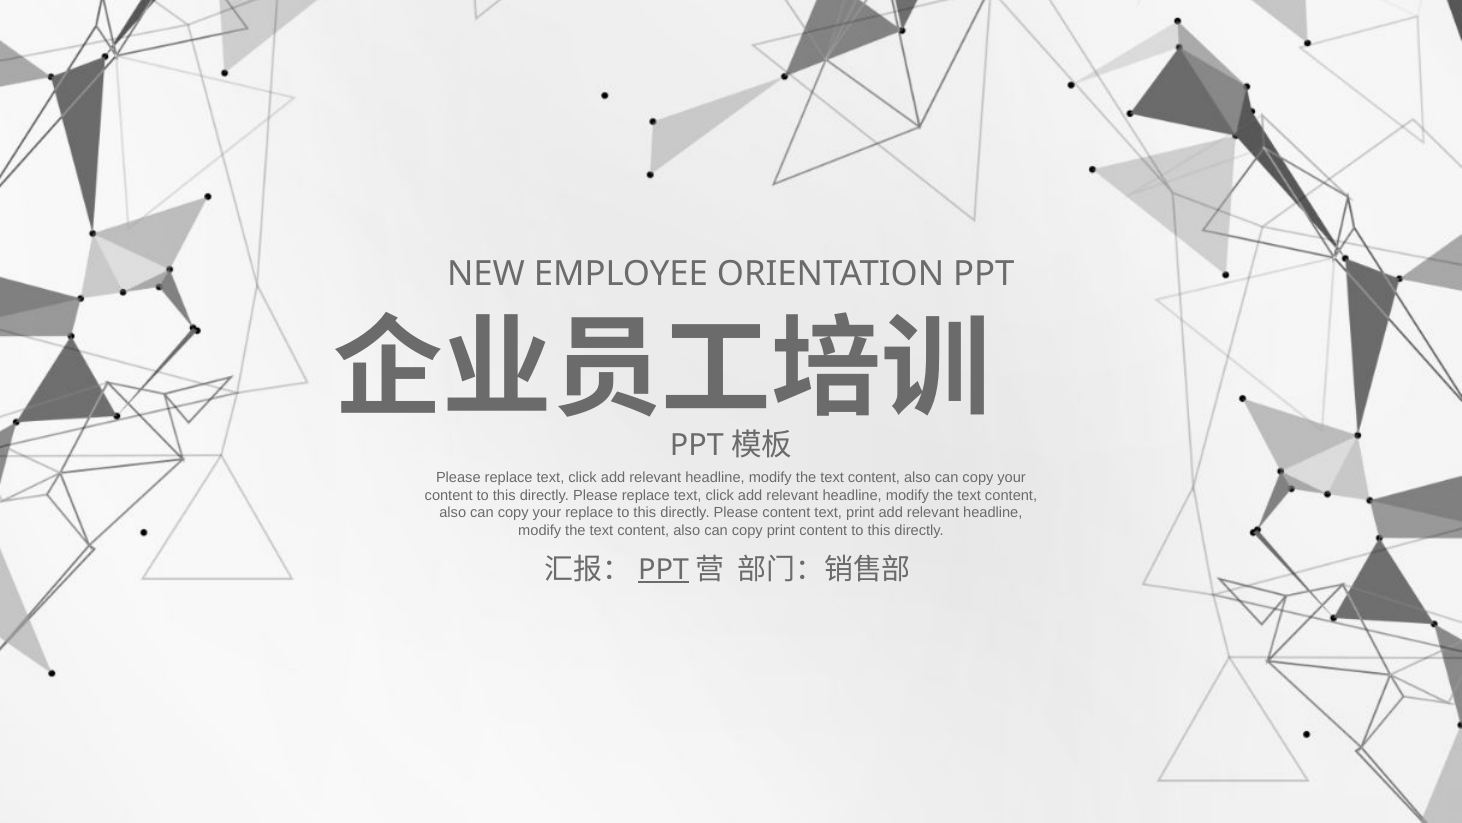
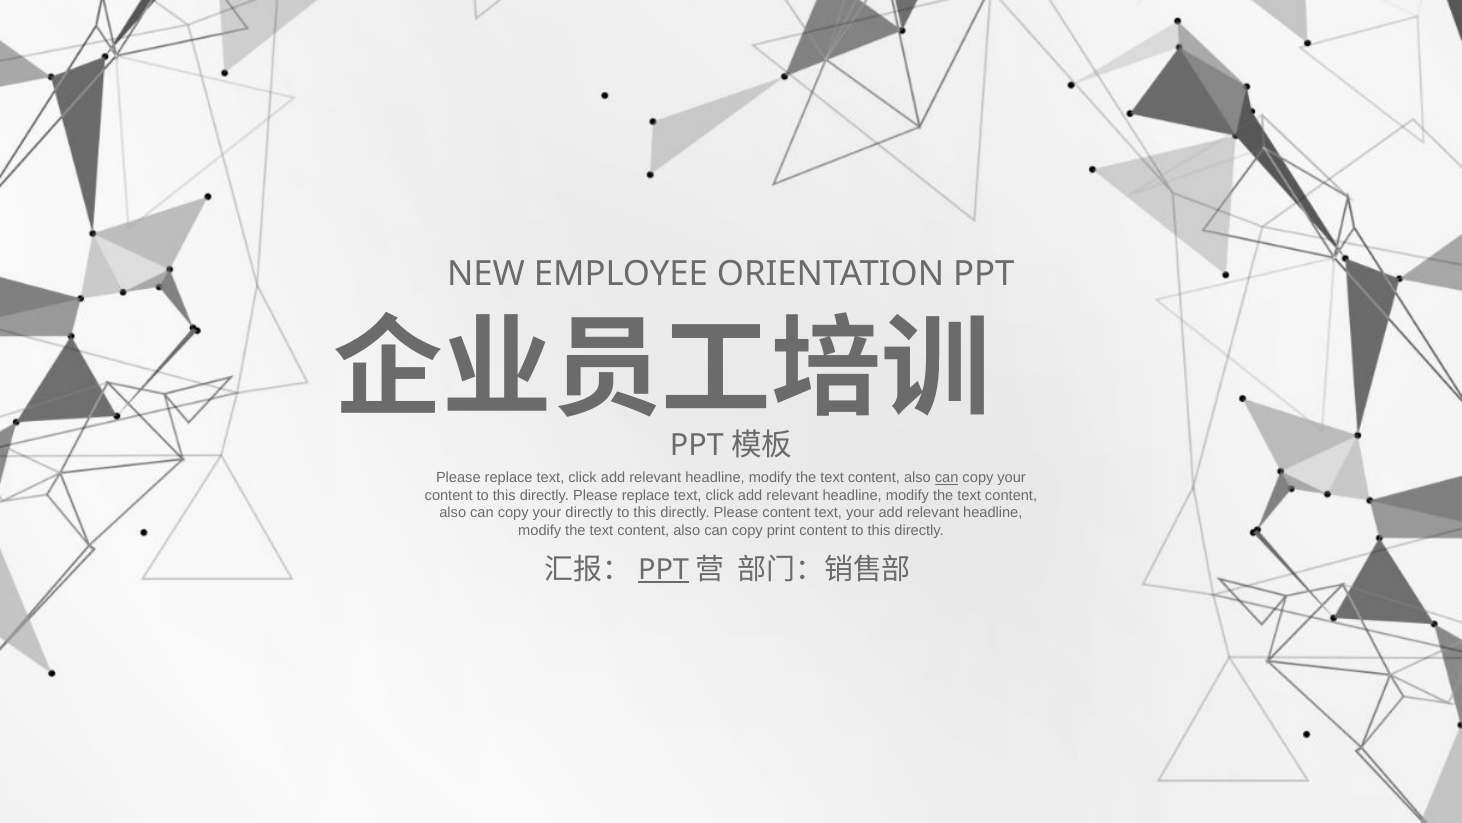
can at (947, 478) underline: none -> present
your replace: replace -> directly
text print: print -> your
